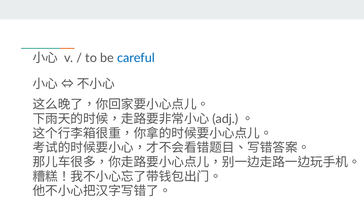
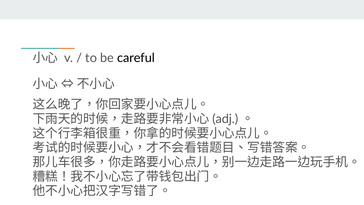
careful colour: blue -> black
